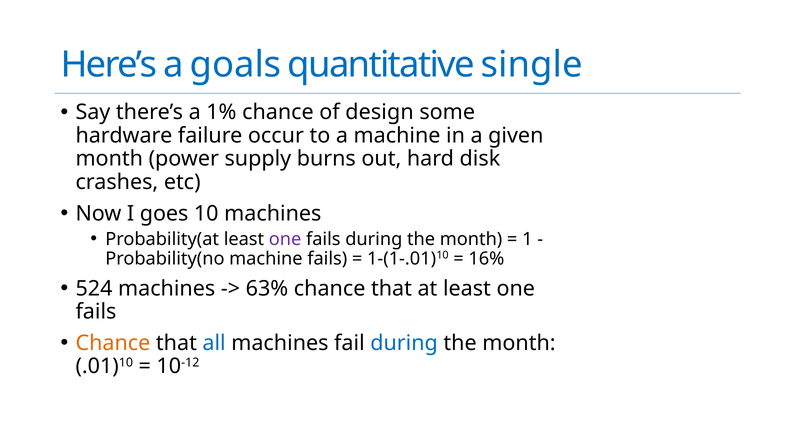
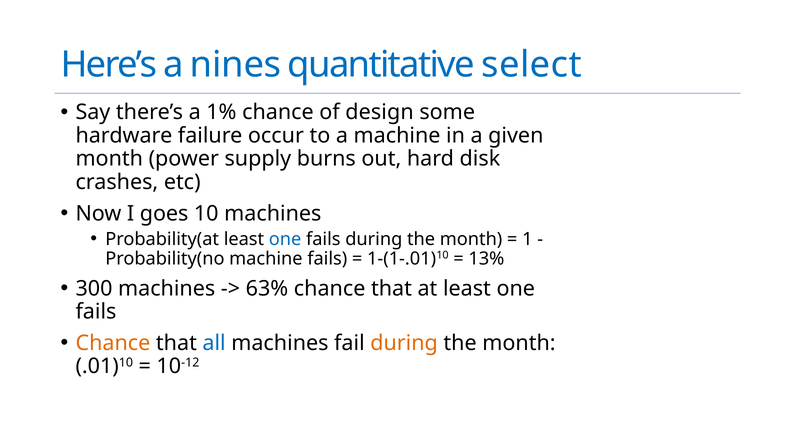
goals: goals -> nines
single: single -> select
one at (285, 239) colour: purple -> blue
16%: 16% -> 13%
524: 524 -> 300
during at (404, 343) colour: blue -> orange
